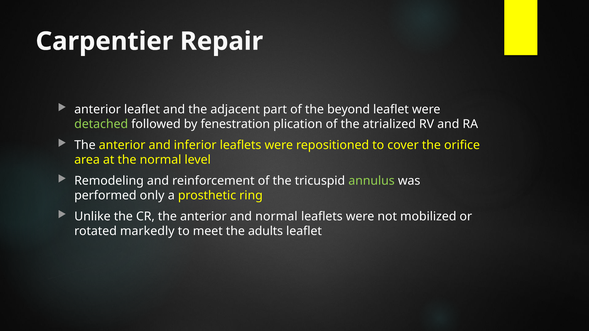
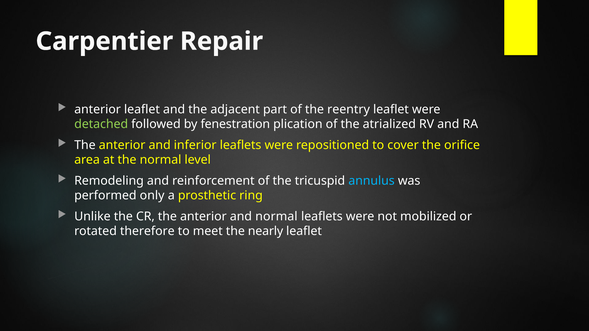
beyond: beyond -> reentry
annulus colour: light green -> light blue
markedly: markedly -> therefore
adults: adults -> nearly
